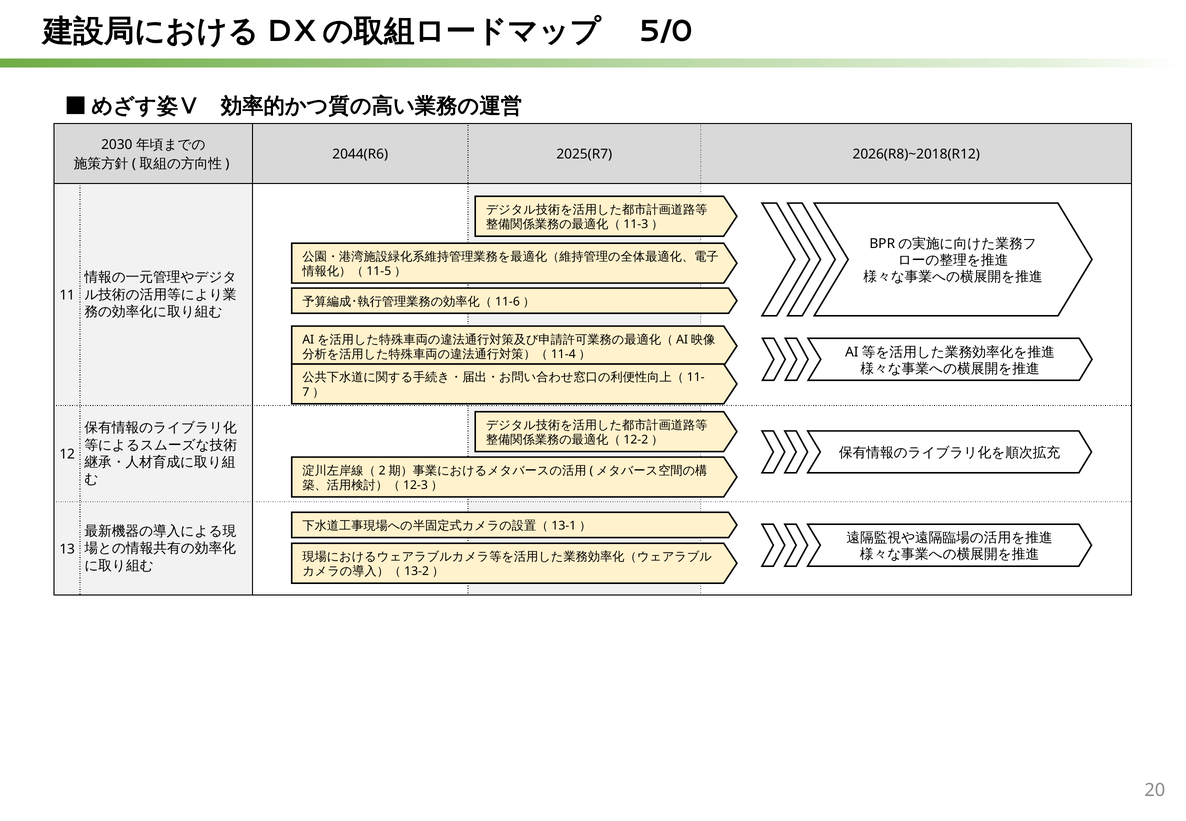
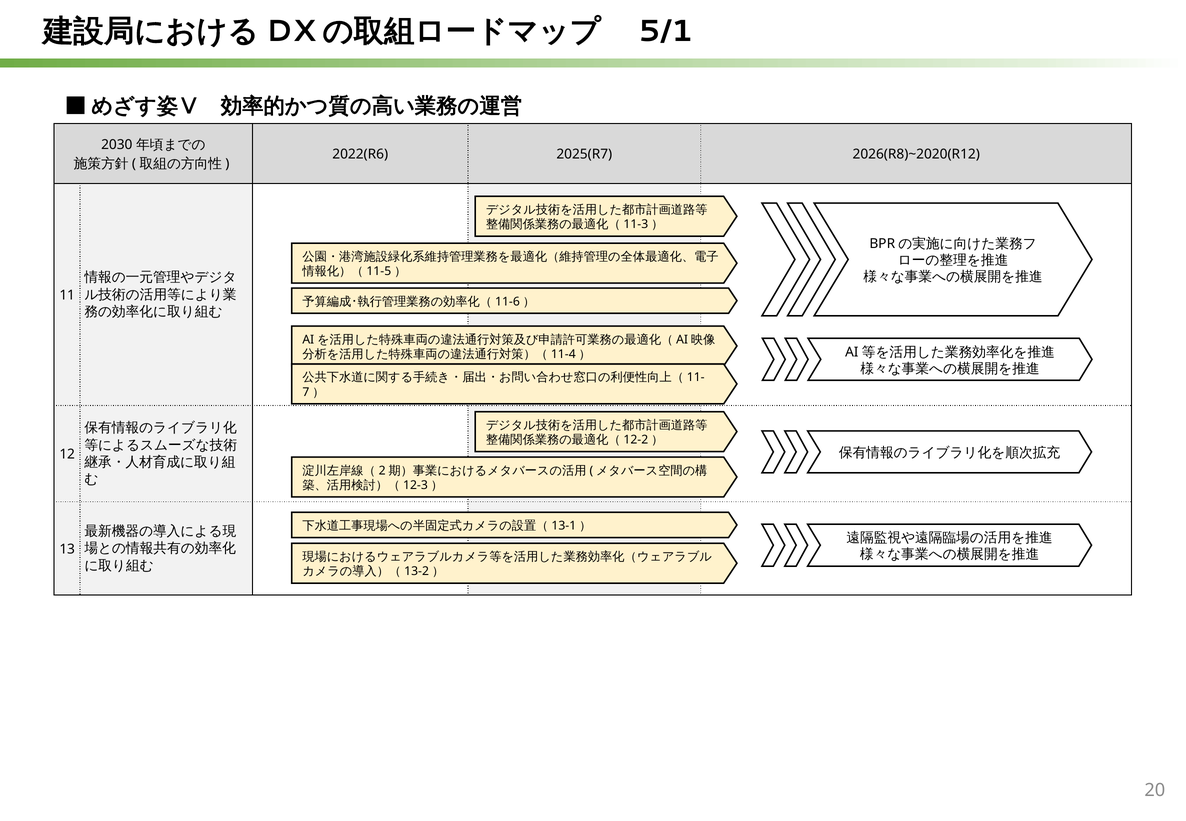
5/0: 5/0 -> 5/1
2044(R6: 2044(R6 -> 2022(R6
2026(R8)~2018(R12: 2026(R8)~2018(R12 -> 2026(R8)~2020(R12
